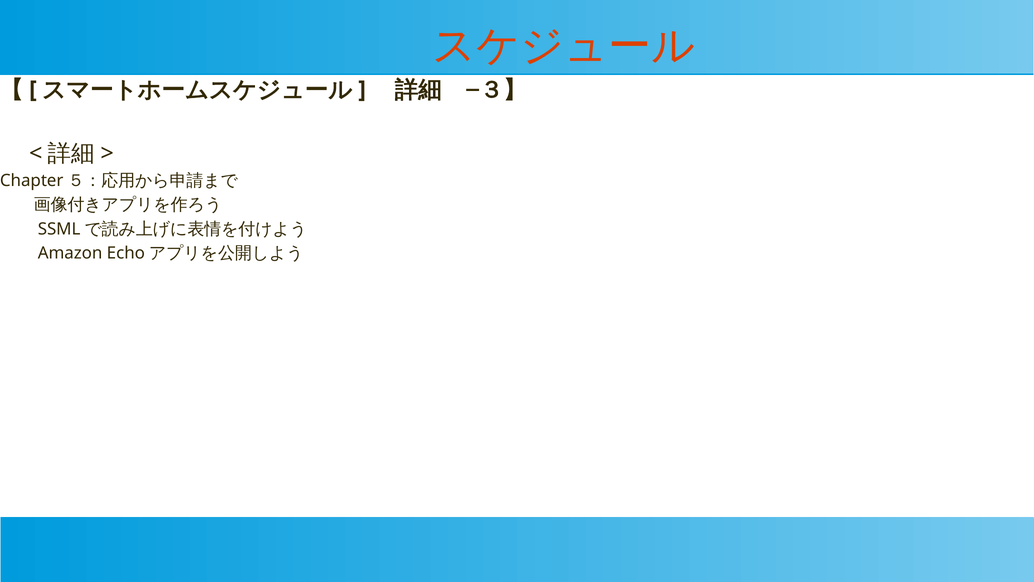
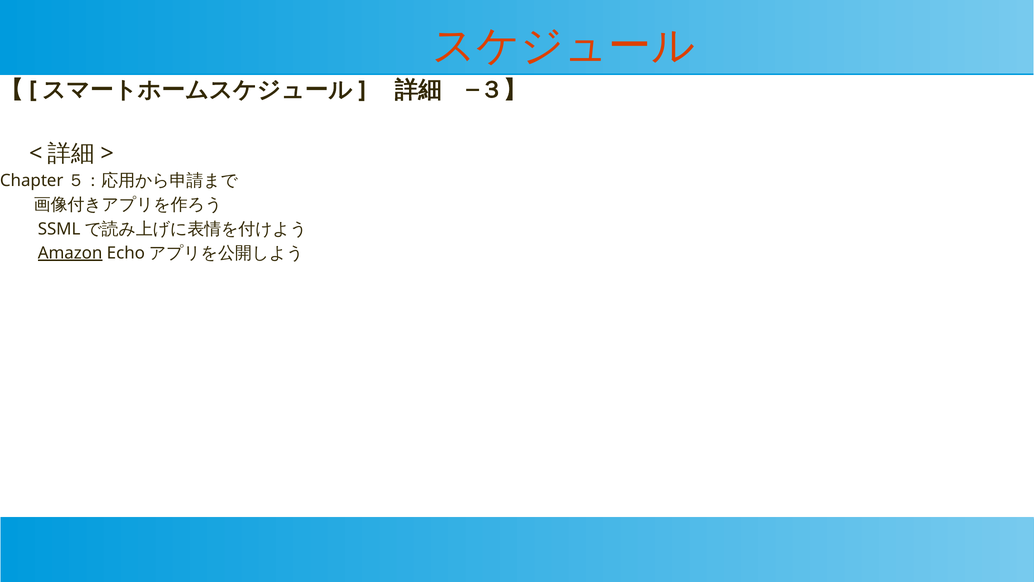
Amazon underline: none -> present
